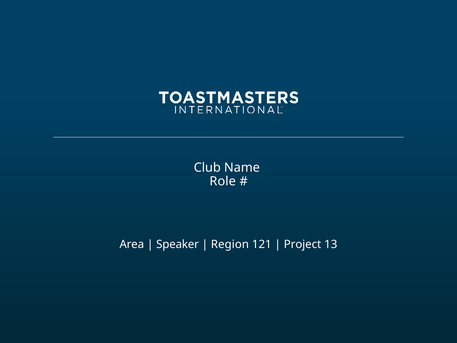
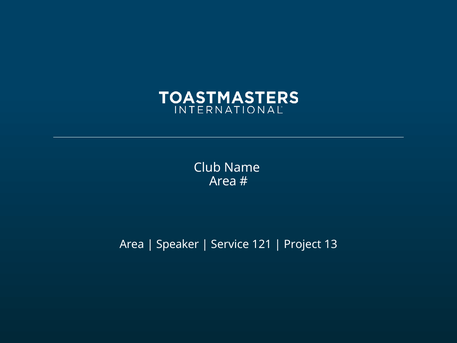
Role at (223, 181): Role -> Area
Region: Region -> Service
